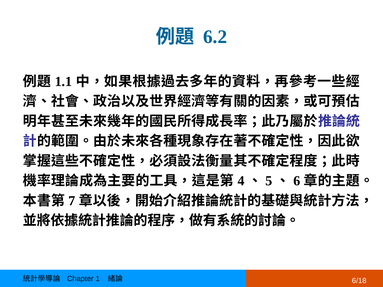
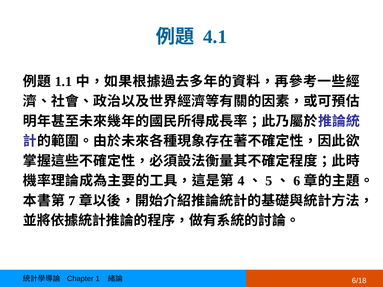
6.2: 6.2 -> 4.1
